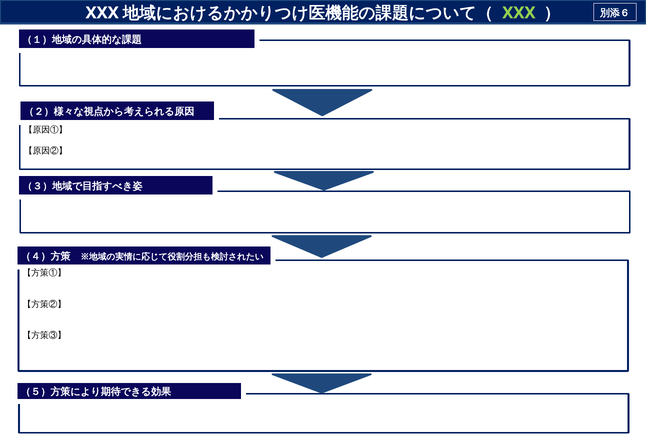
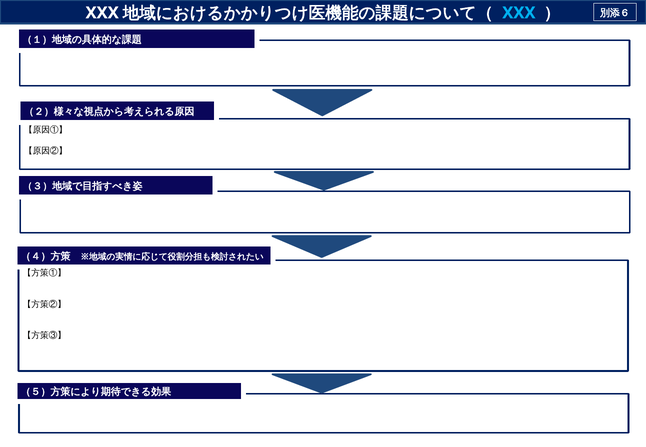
XXX at (519, 13) colour: light green -> light blue
